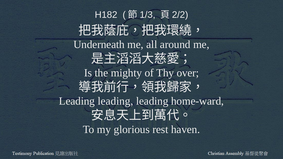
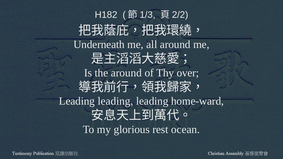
the mighty: mighty -> around
haven: haven -> ocean
